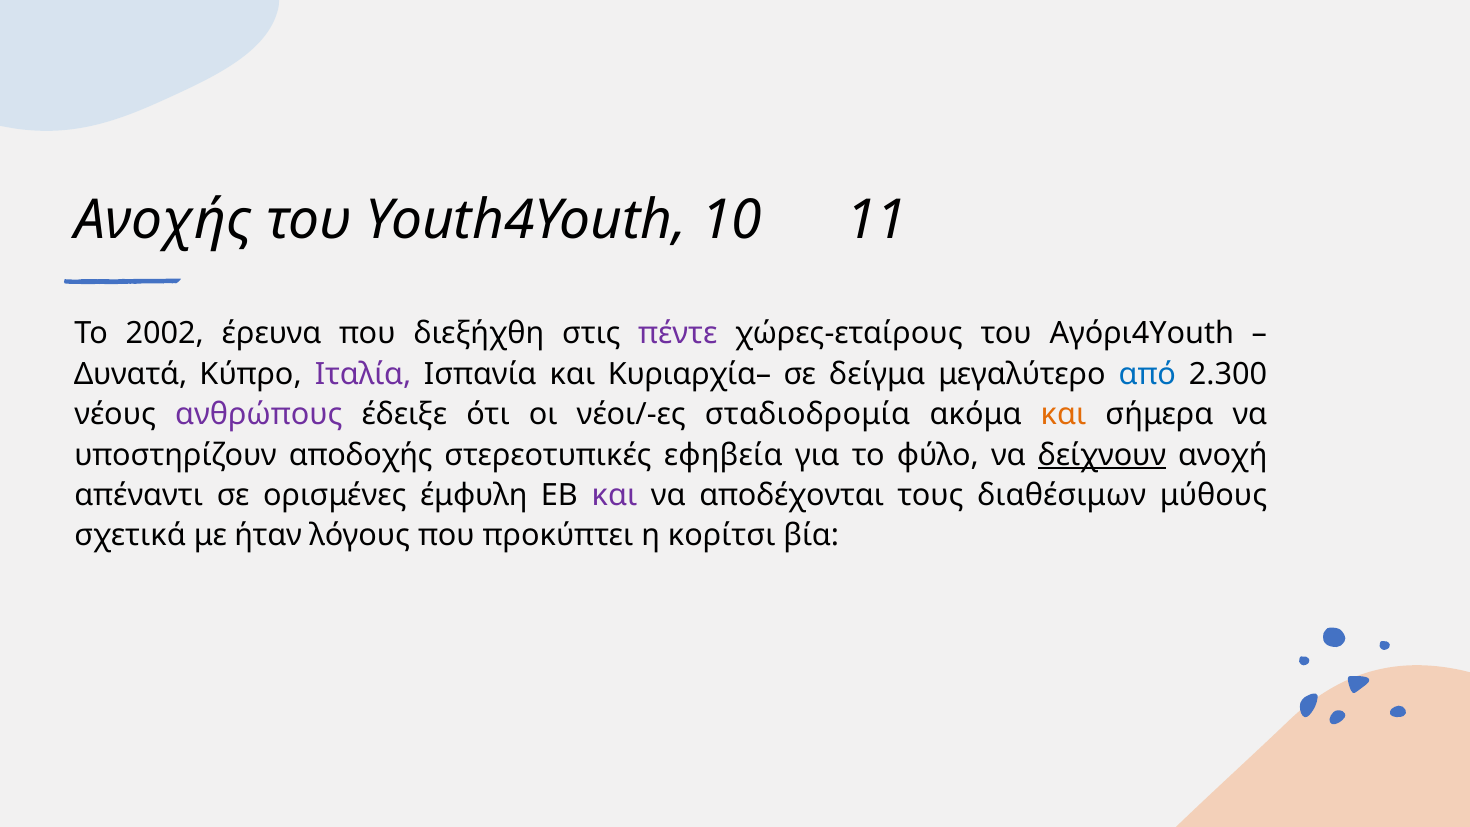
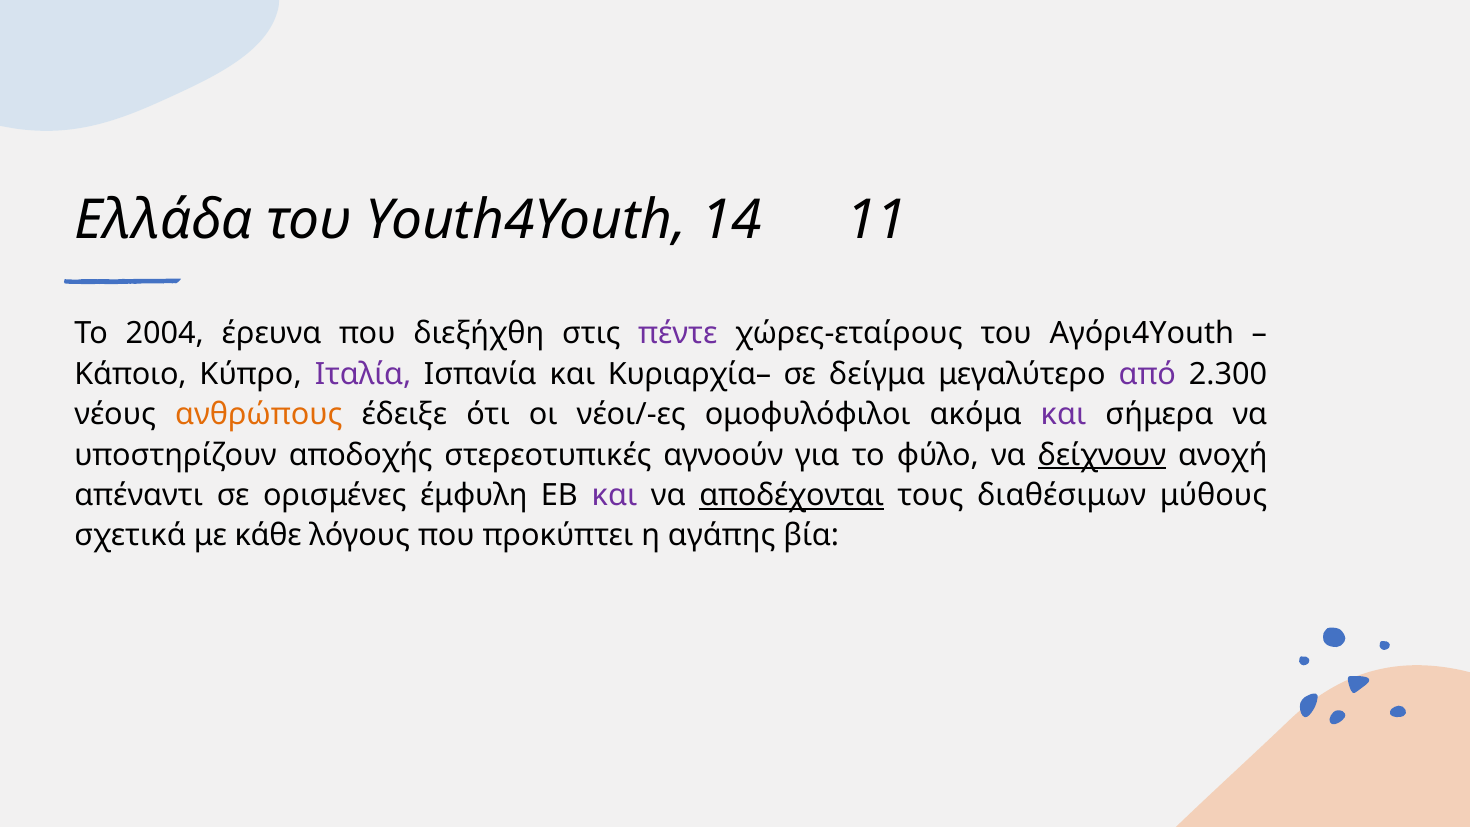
Ανοχής: Ανοχής -> Ελλάδα
10: 10 -> 14
2002: 2002 -> 2004
Δυνατά: Δυνατά -> Κάποιο
από colour: blue -> purple
ανθρώπους colour: purple -> orange
σταδιοδρομία: σταδιοδρομία -> ομοφυλόφιλοι
και at (1064, 415) colour: orange -> purple
εφηβεία: εφηβεία -> αγνοούν
αποδέχονται underline: none -> present
ήταν: ήταν -> κάθε
κορίτσι: κορίτσι -> αγάπης
